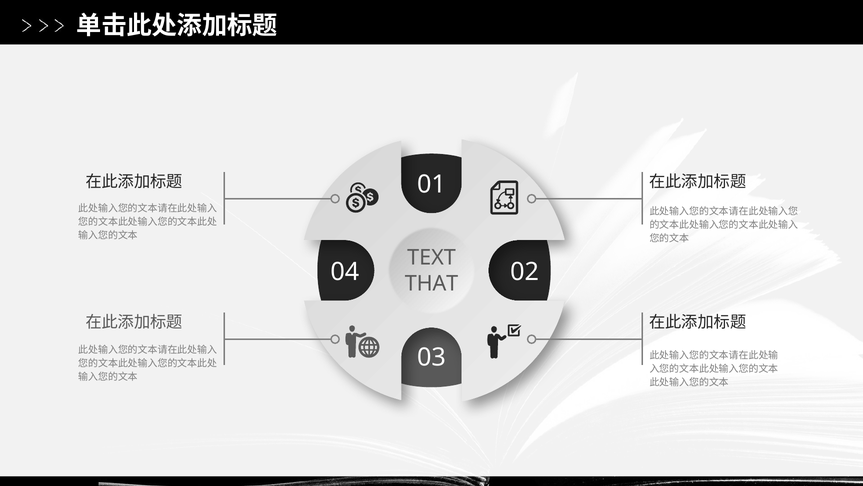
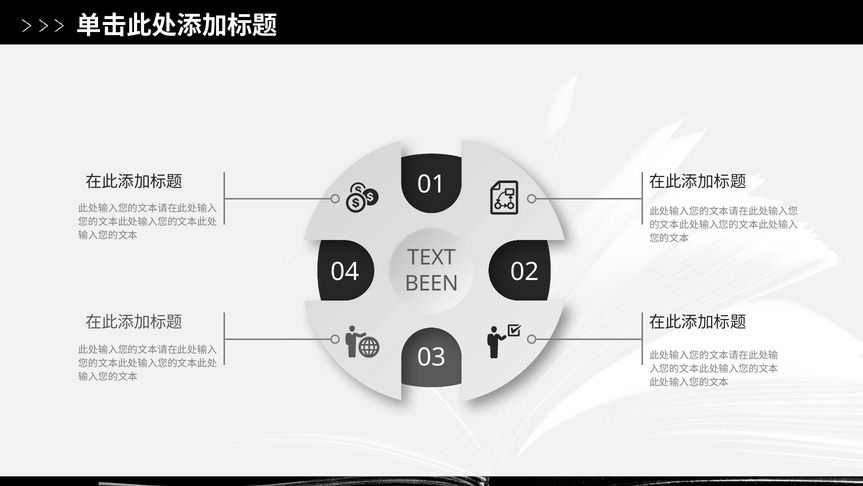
THAT: THAT -> BEEN
